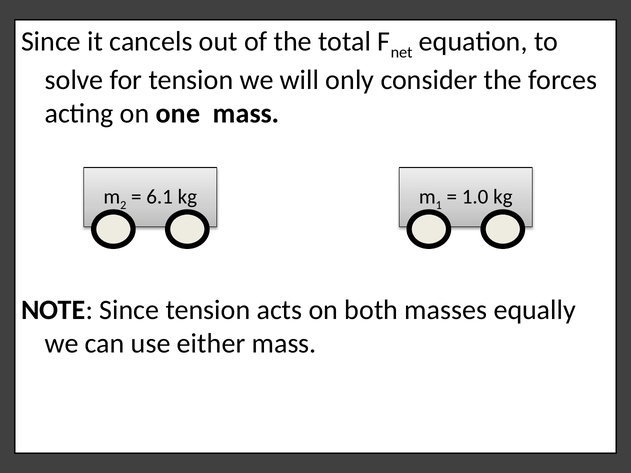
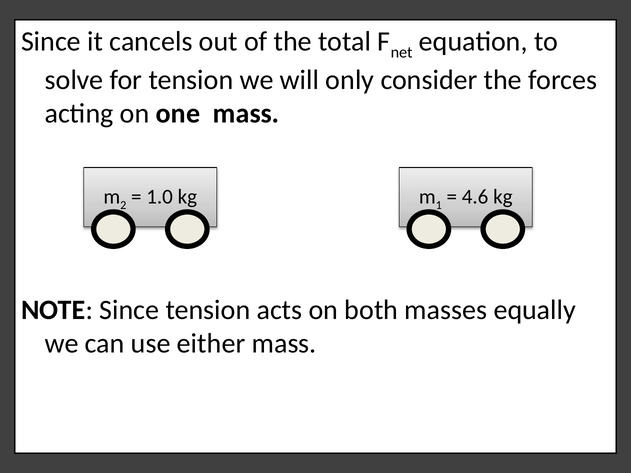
6.1: 6.1 -> 1.0
1.0: 1.0 -> 4.6
